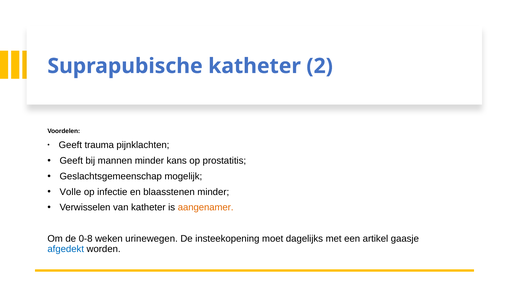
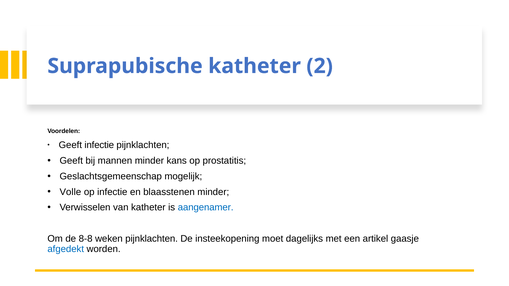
Geeft trauma: trauma -> infectie
aangenamer colour: orange -> blue
0-8: 0-8 -> 8-8
weken urinewegen: urinewegen -> pijnklachten
